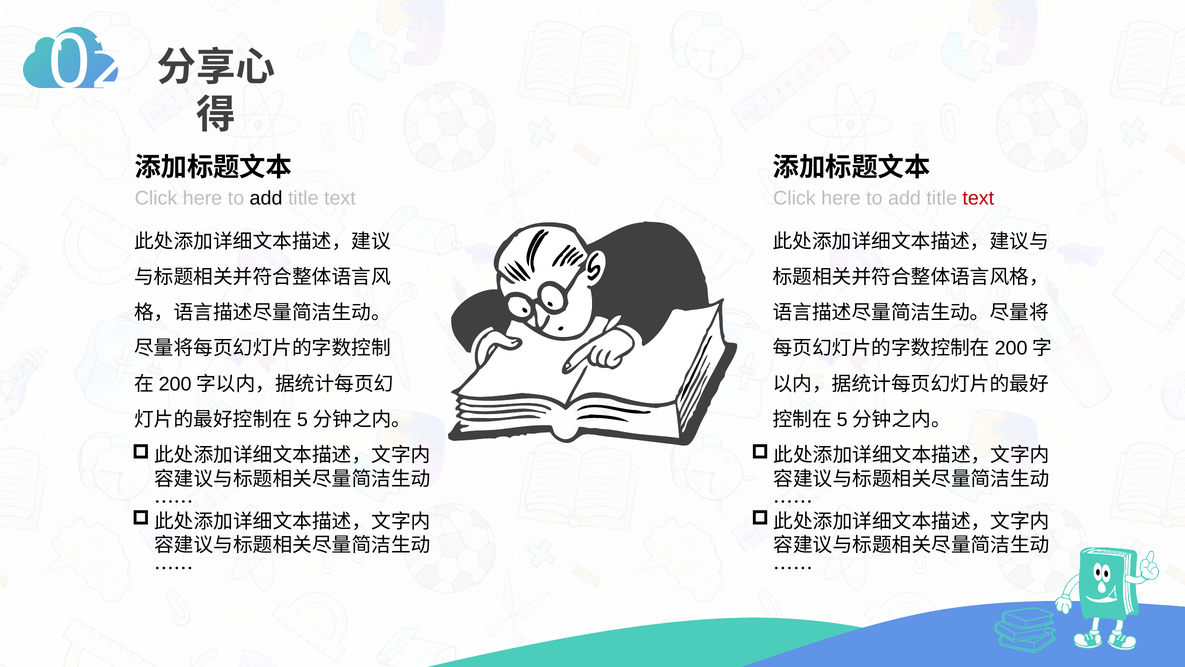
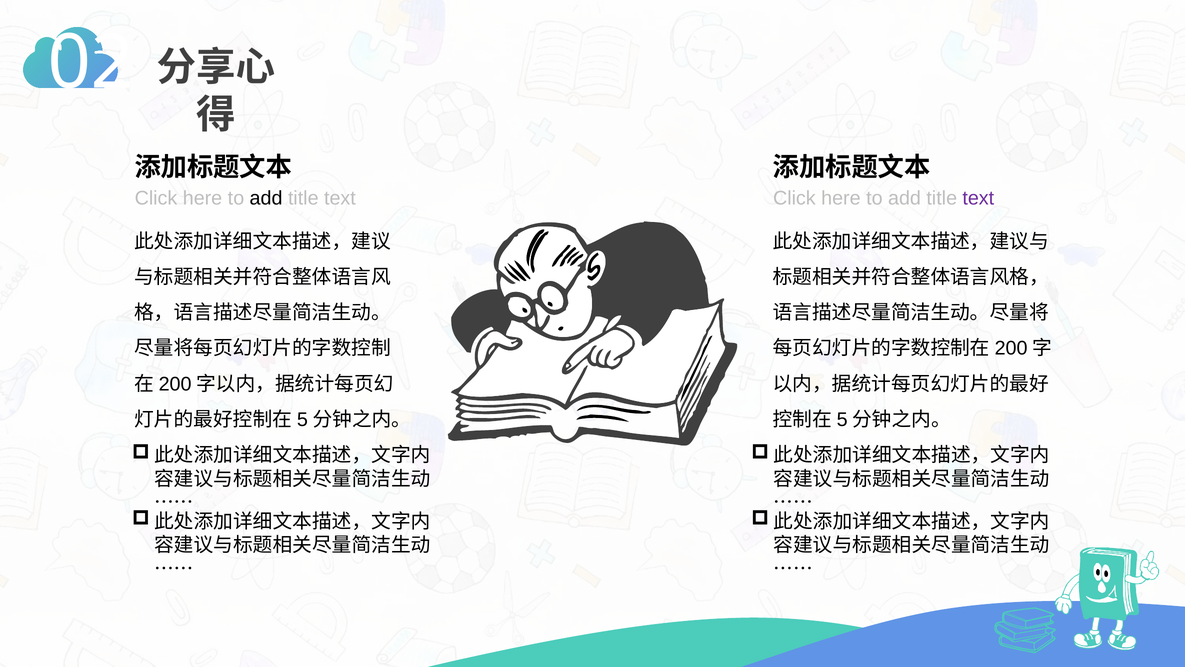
text at (978, 198) colour: red -> purple
